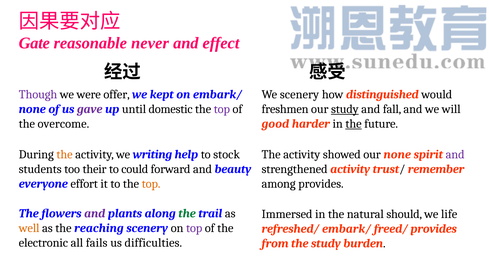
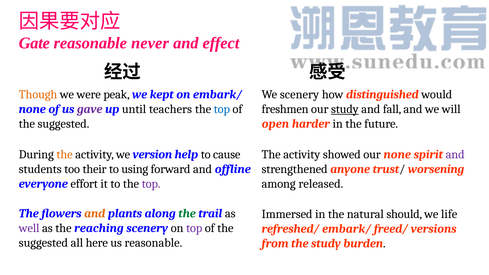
Though colour: purple -> orange
offer: offer -> peak
domestic: domestic -> teachers
top at (222, 109) colour: purple -> blue
overcome at (63, 124): overcome -> suggested
good: good -> open
the at (354, 124) underline: present -> none
writing: writing -> version
stock: stock -> cause
could: could -> using
beauty: beauty -> offline
strengthened activity: activity -> anyone
remember: remember -> worsening
top at (151, 184) colour: orange -> purple
among provides: provides -> released
and at (95, 213) colour: purple -> orange
well colour: orange -> purple
freed/ provides: provides -> versions
electronic at (43, 243): electronic -> suggested
fails: fails -> here
us difficulties: difficulties -> reasonable
